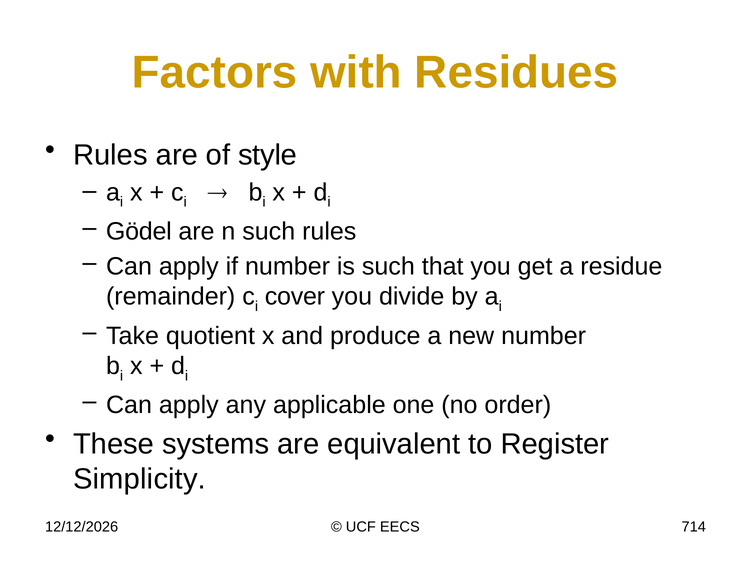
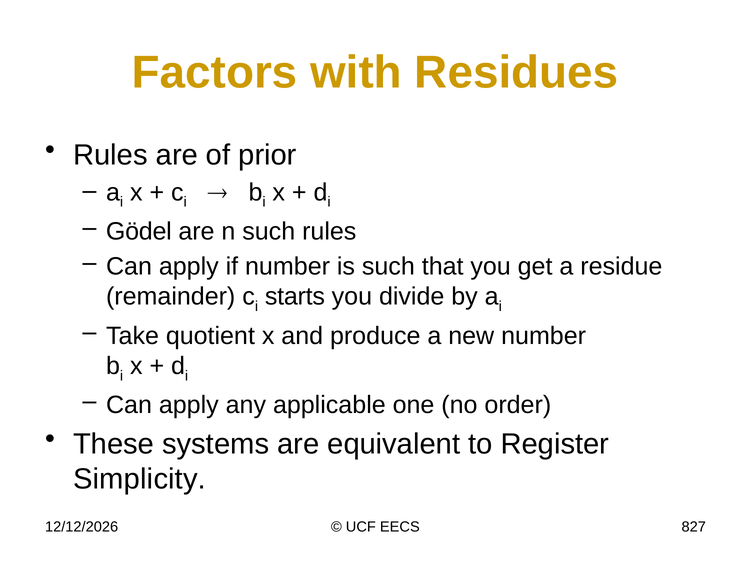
style: style -> prior
cover: cover -> starts
714: 714 -> 827
